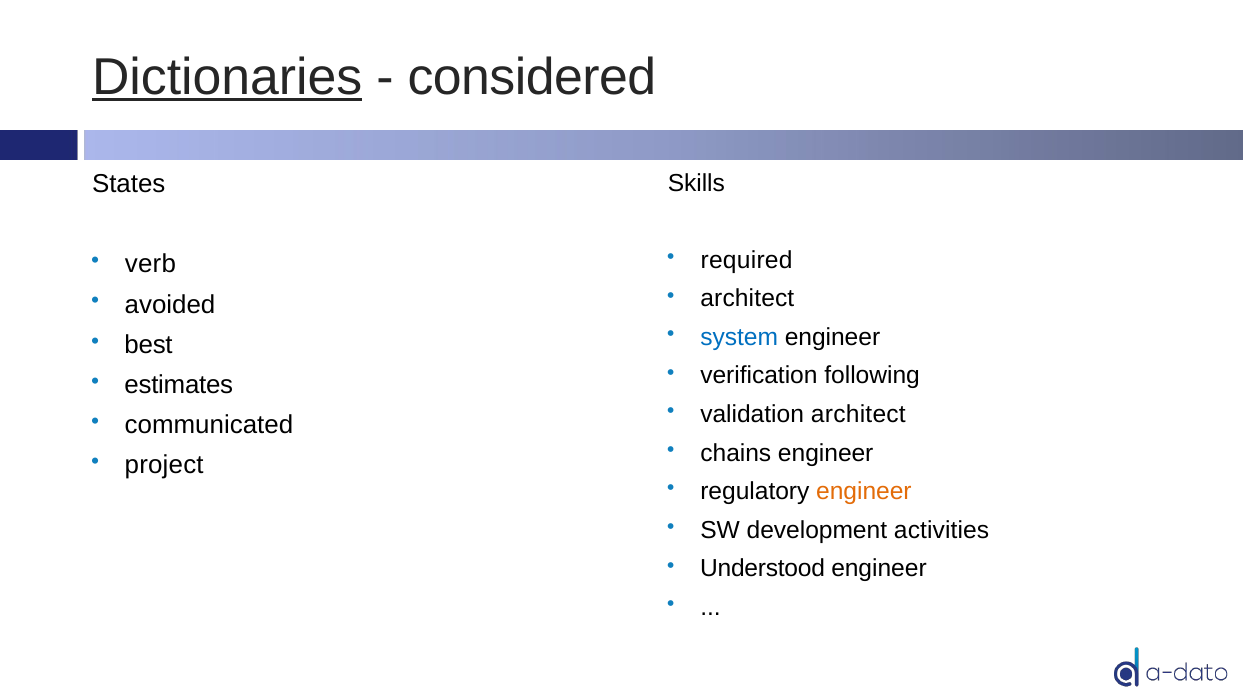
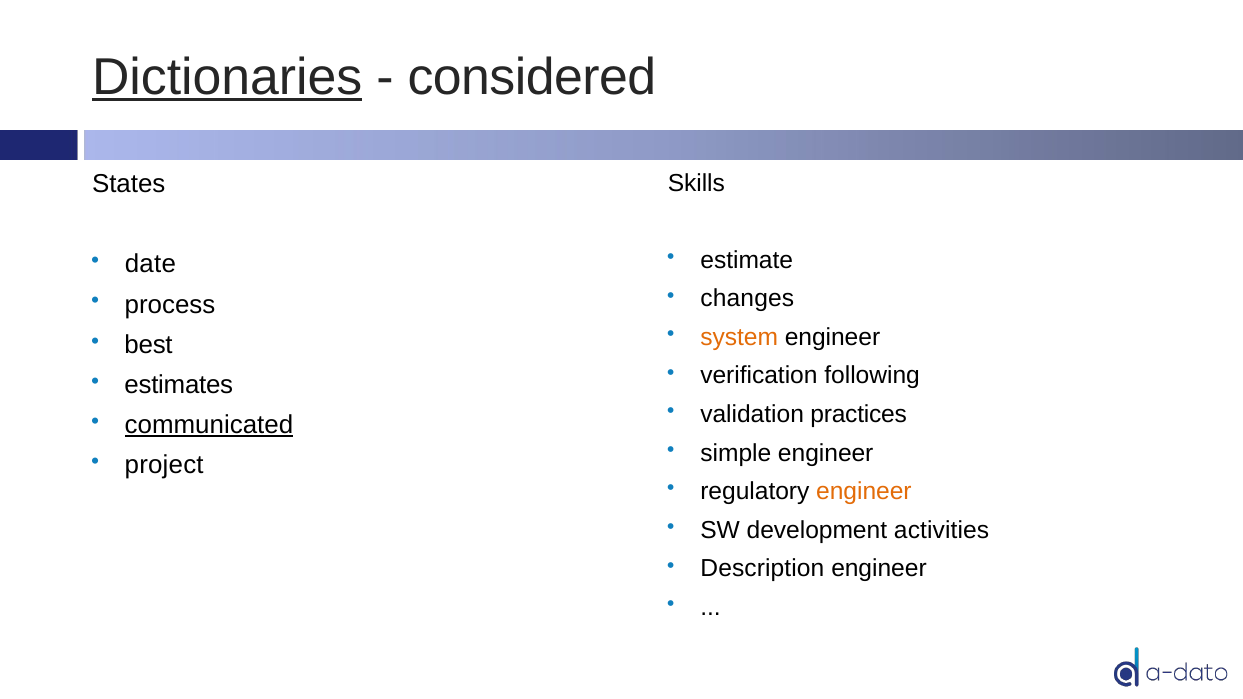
required: required -> estimate
verb: verb -> date
architect at (747, 299): architect -> changes
avoided: avoided -> process
system colour: blue -> orange
validation architect: architect -> practices
communicated underline: none -> present
chains: chains -> simple
Understood: Understood -> Description
